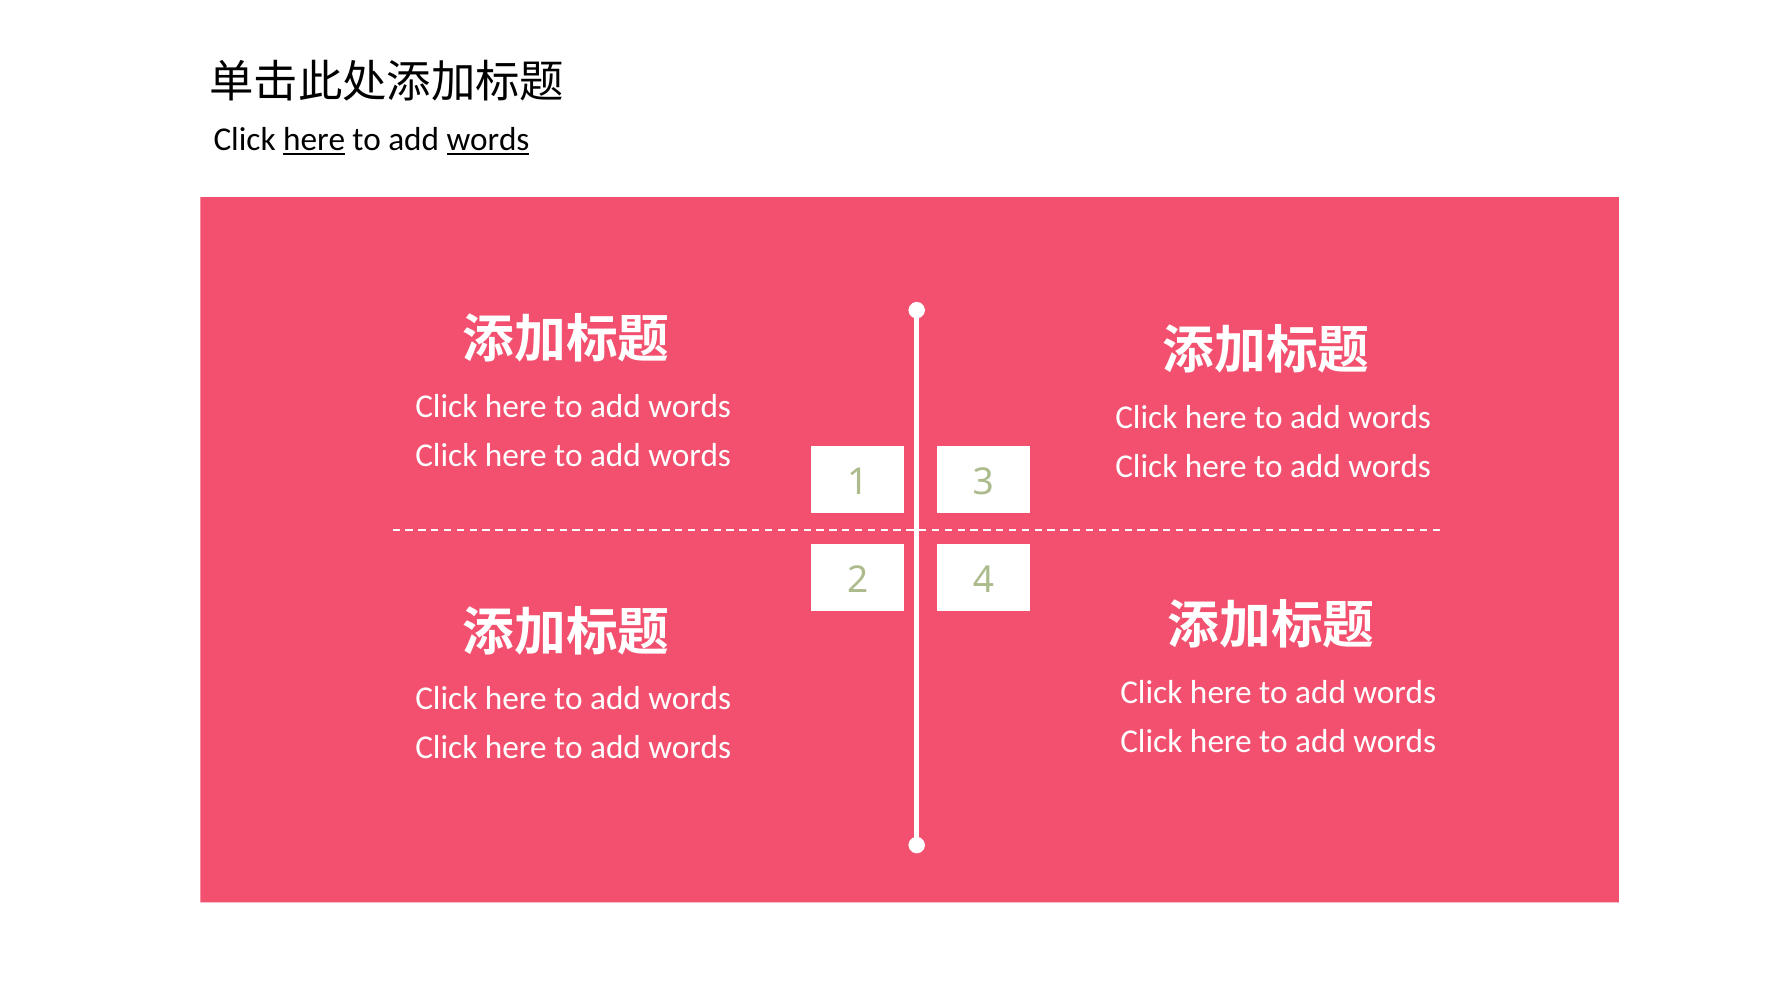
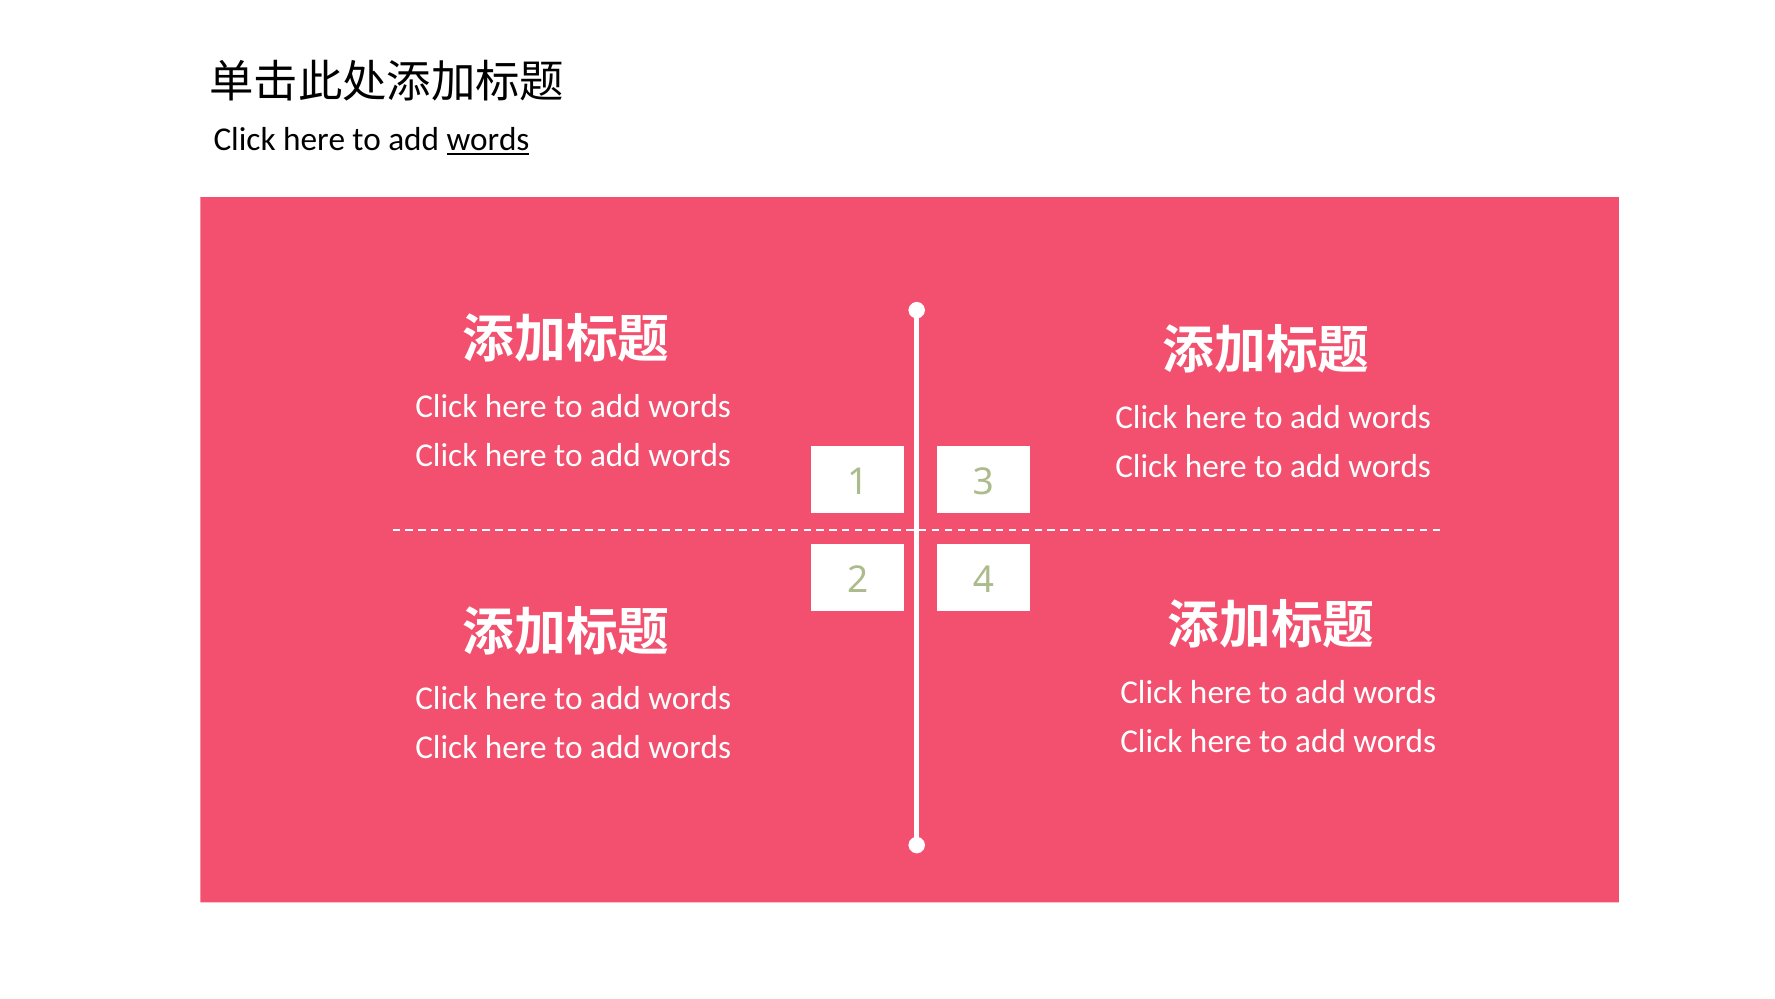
here at (314, 140) underline: present -> none
